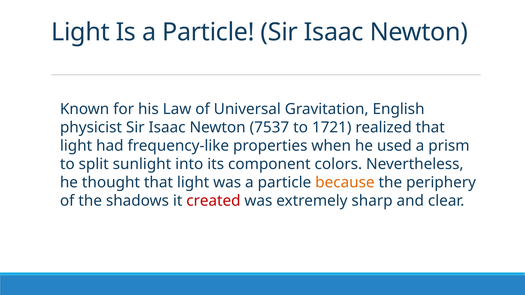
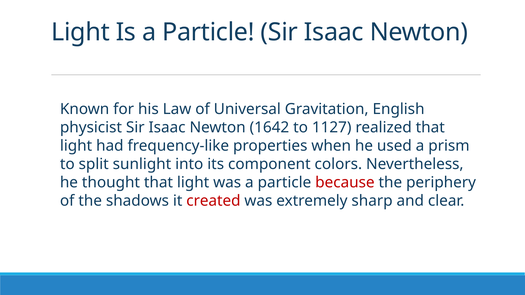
7537: 7537 -> 1642
1721: 1721 -> 1127
because colour: orange -> red
